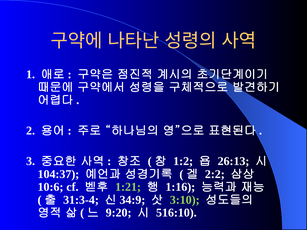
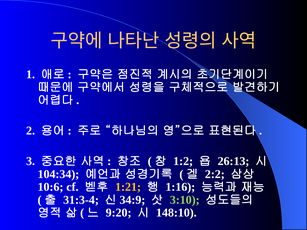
104:37: 104:37 -> 104:34
1:21 colour: light green -> yellow
516:10: 516:10 -> 148:10
